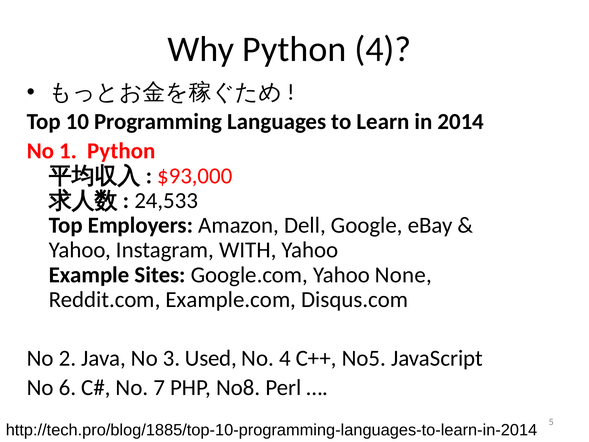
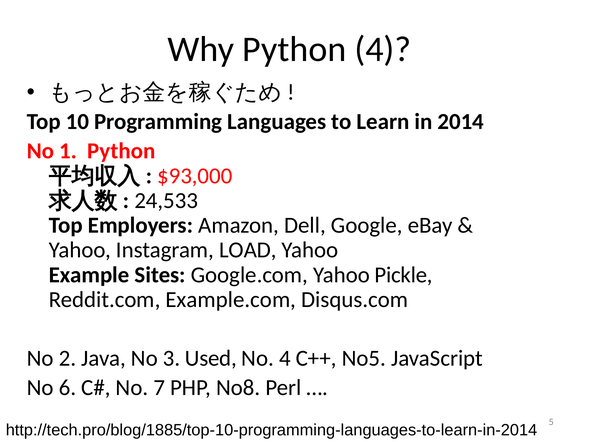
WITH: WITH -> LOAD
None: None -> Pickle
